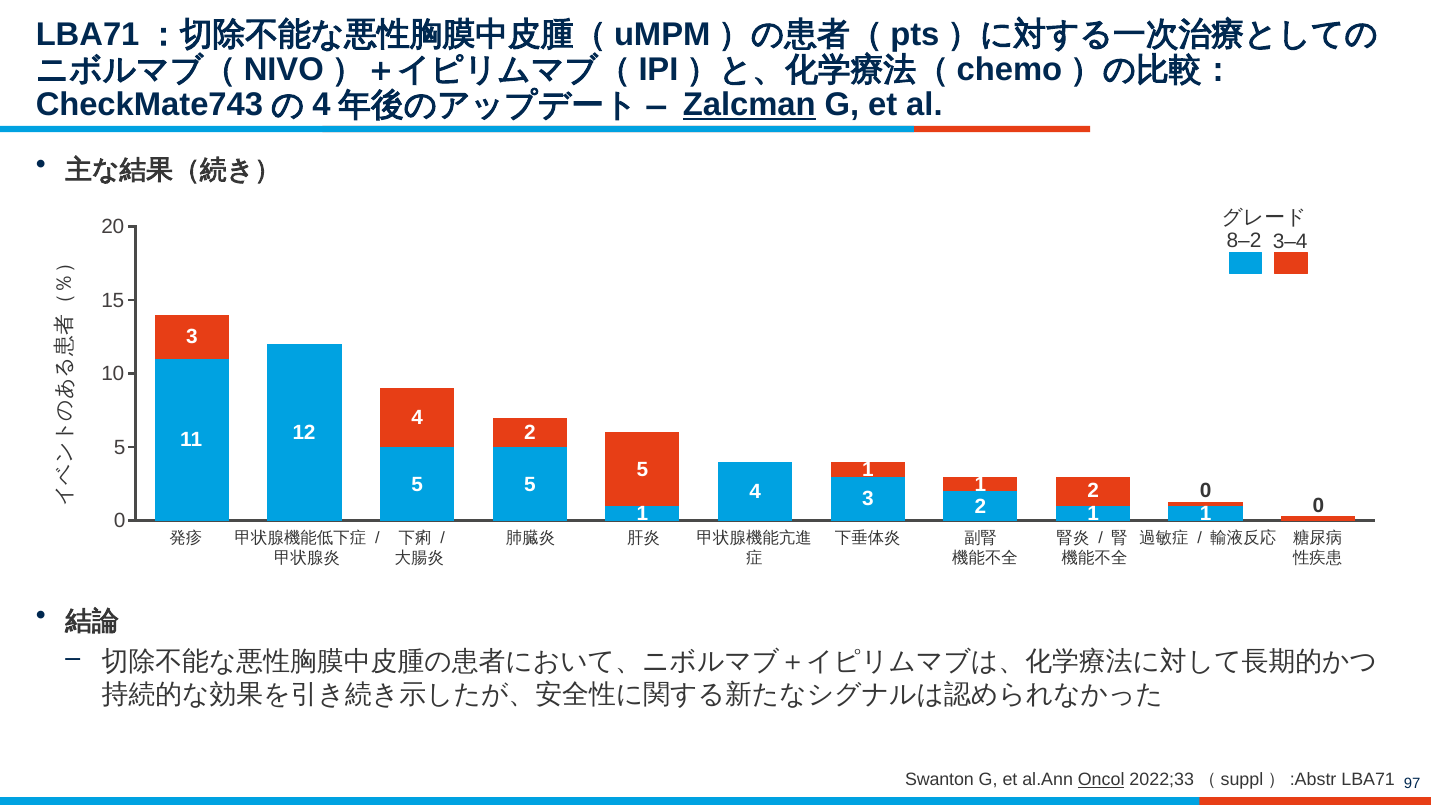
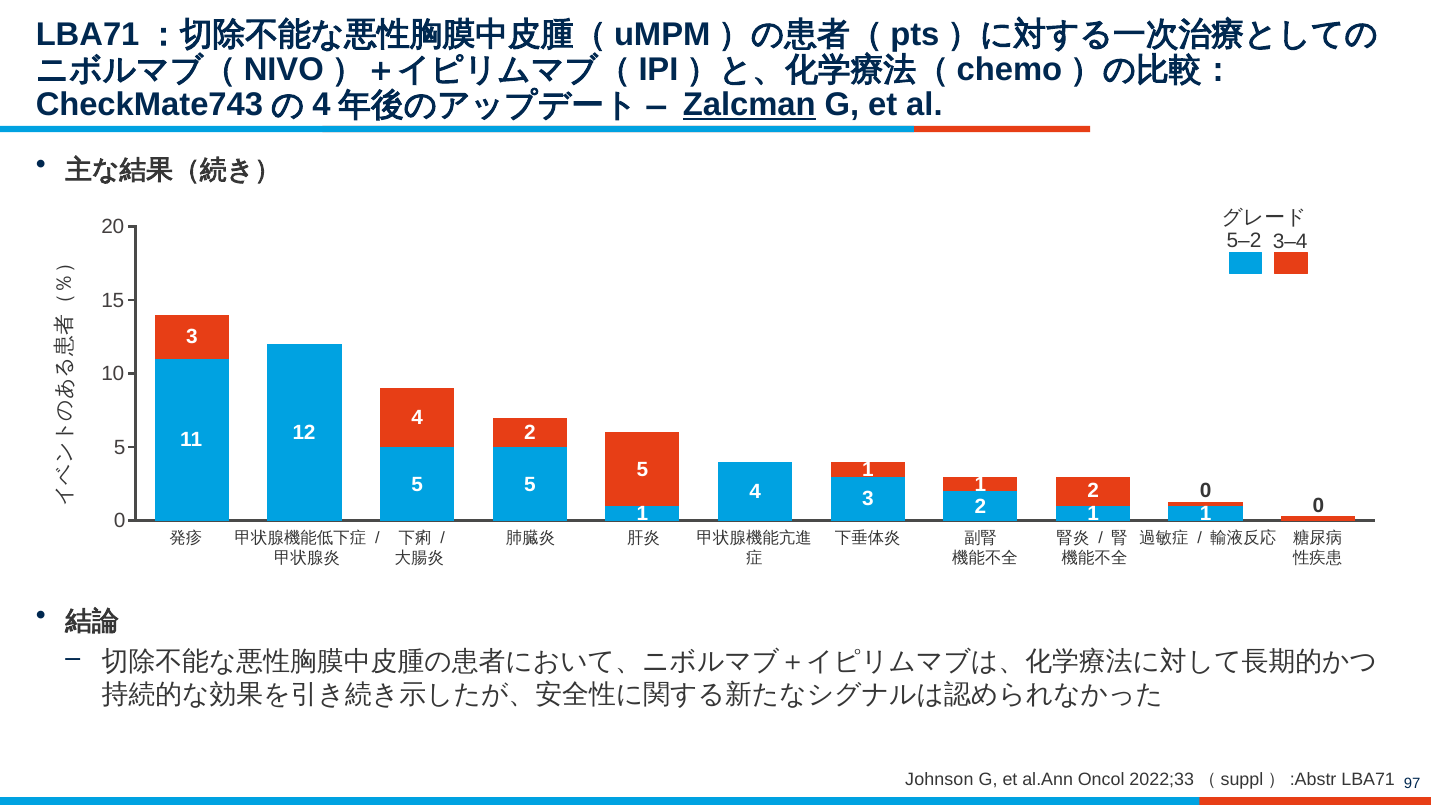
8–2: 8–2 -> 5–2
Swanton: Swanton -> Johnson
Oncol underline: present -> none
